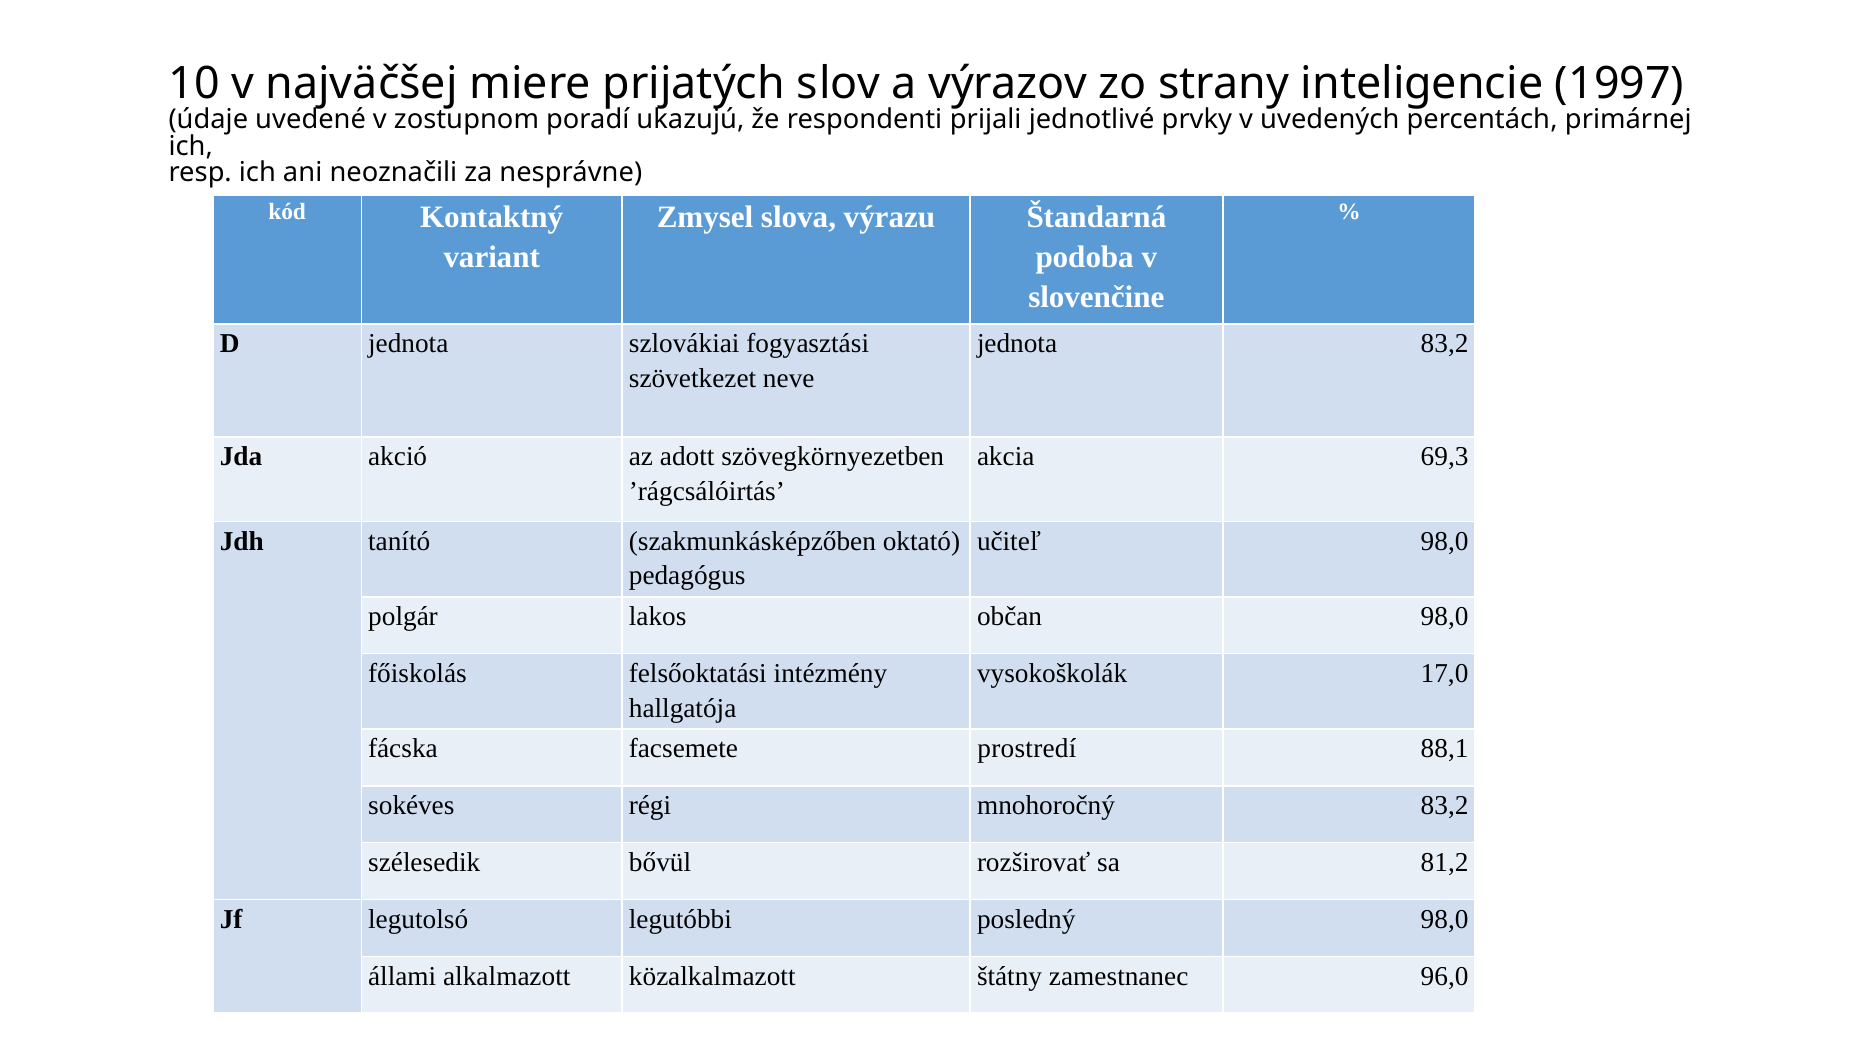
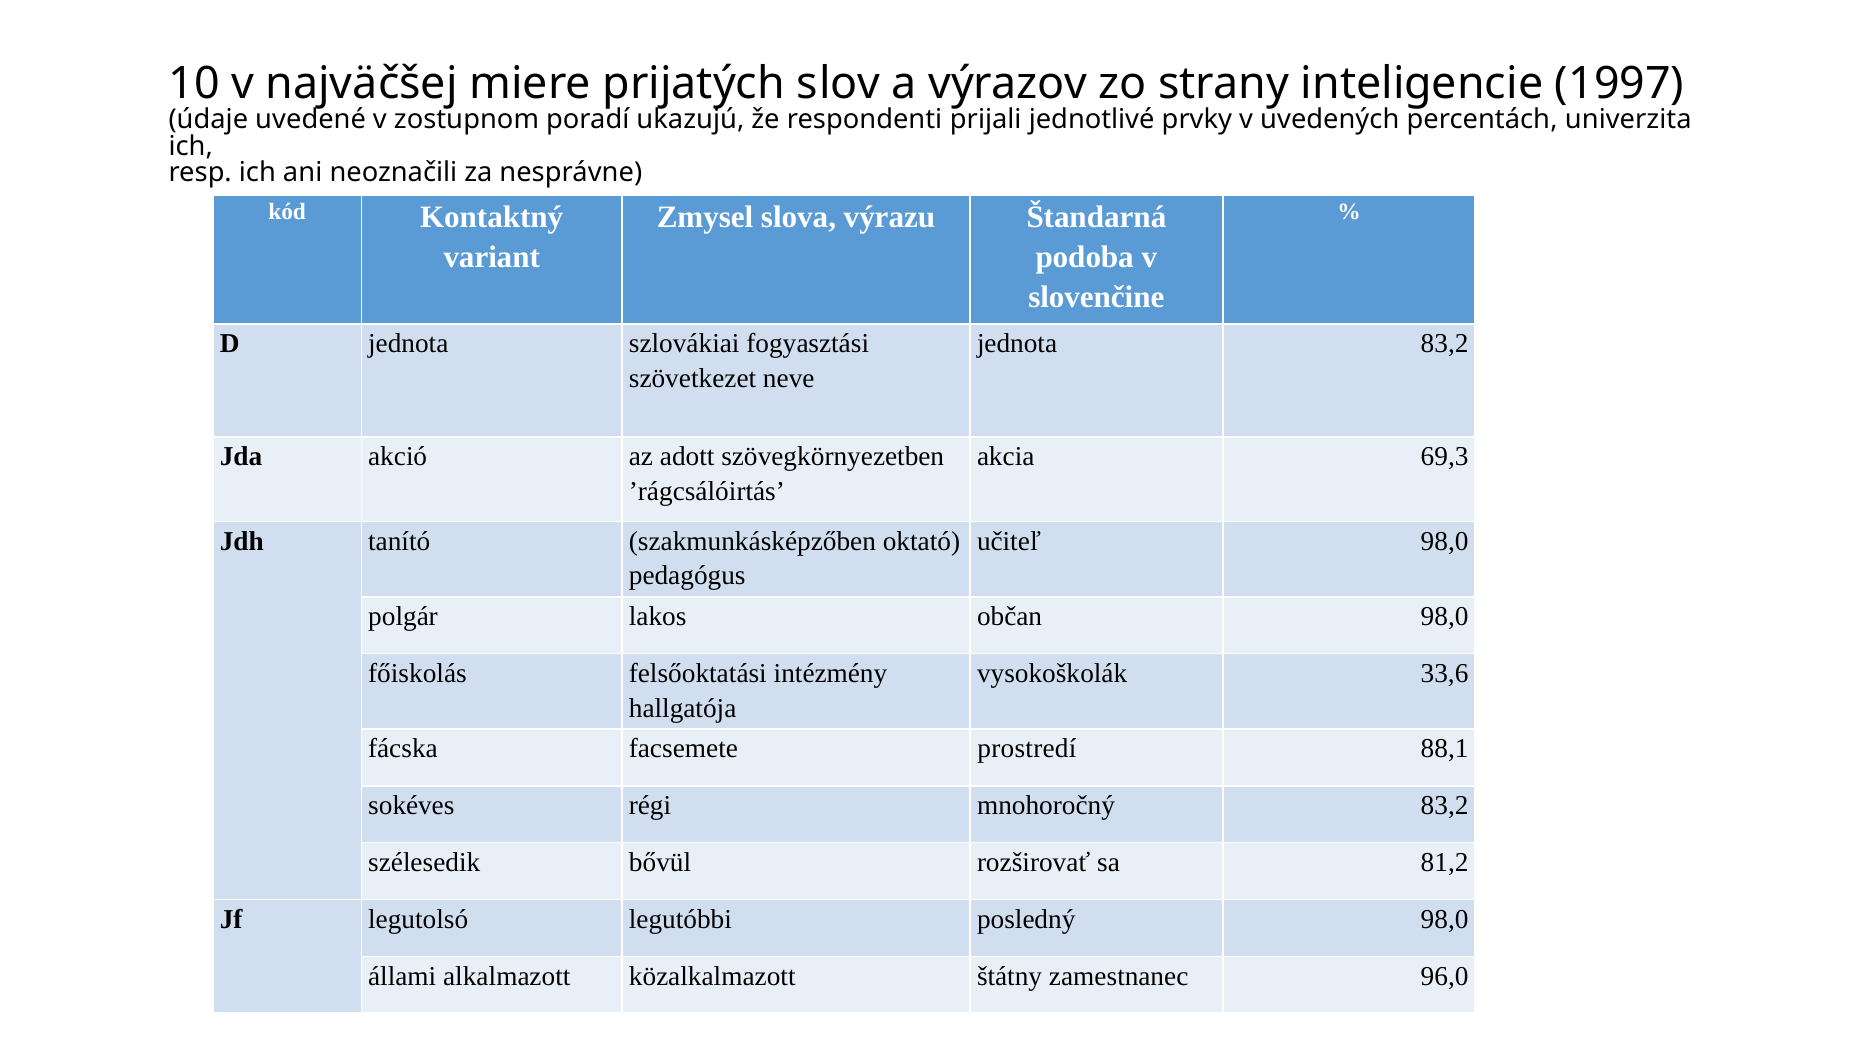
primárnej: primárnej -> univerzita
17,0: 17,0 -> 33,6
